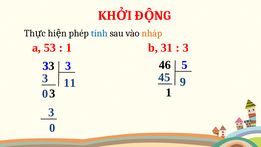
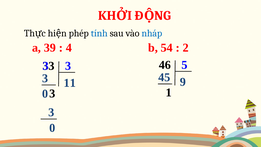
nháp colour: orange -> blue
53: 53 -> 39
1 at (69, 48): 1 -> 4
31: 31 -> 54
3 at (186, 48): 3 -> 2
